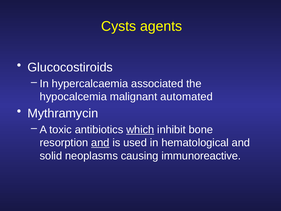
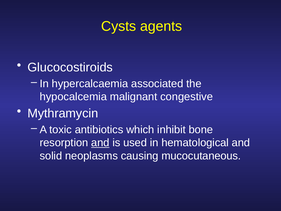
automated: automated -> congestive
which underline: present -> none
immunoreactive: immunoreactive -> mucocutaneous
